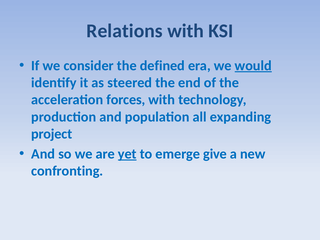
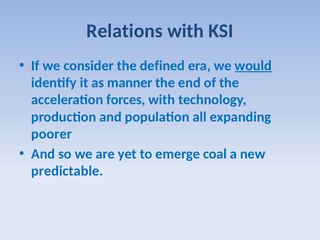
steered: steered -> manner
project: project -> poorer
yet underline: present -> none
give: give -> coal
confronting: confronting -> predictable
